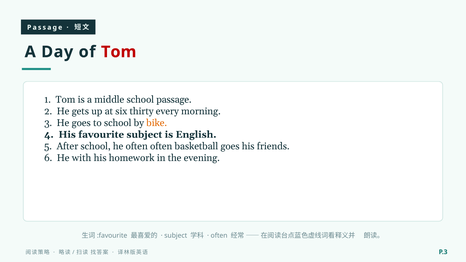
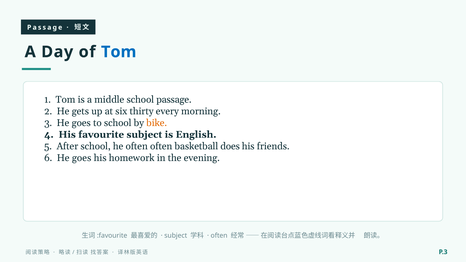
Tom at (119, 52) colour: red -> blue
basketball goes: goes -> does
6 He with: with -> goes
